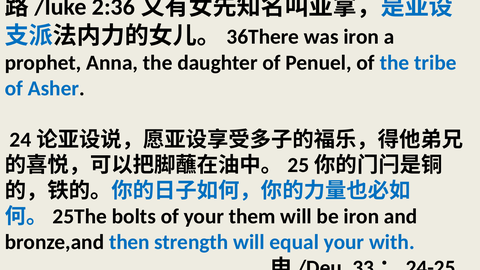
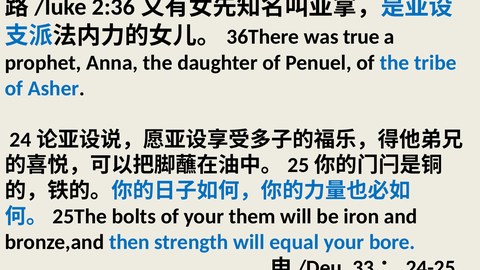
was iron: iron -> true
with: with -> bore
